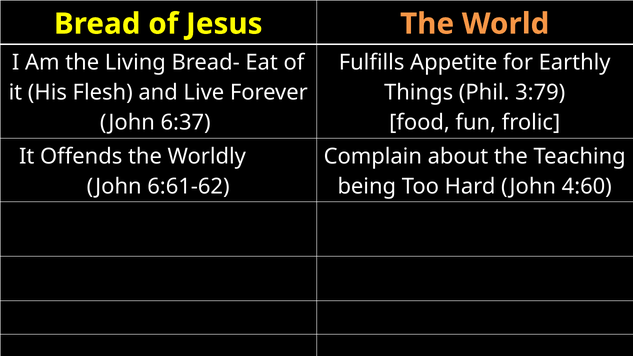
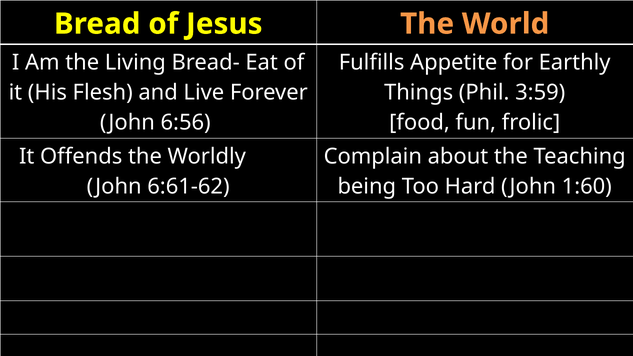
3:79: 3:79 -> 3:59
6:37: 6:37 -> 6:56
4:60: 4:60 -> 1:60
